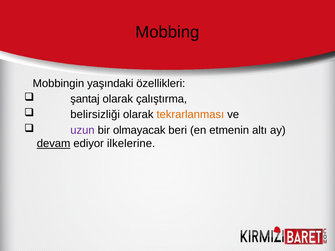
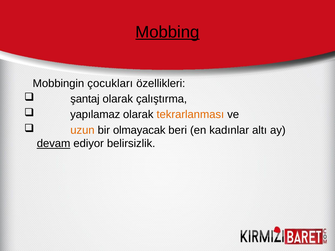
Mobbing underline: none -> present
yaşındaki: yaşındaki -> çocukları
belirsizliği: belirsizliği -> yapılamaz
uzun colour: purple -> orange
etmenin: etmenin -> kadınlar
ilkelerine: ilkelerine -> belirsizlik
